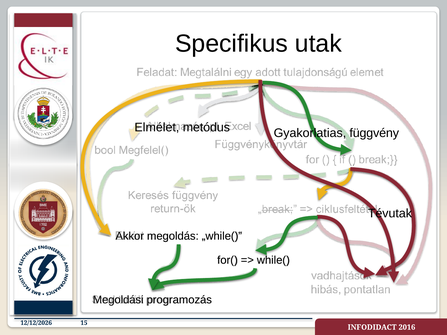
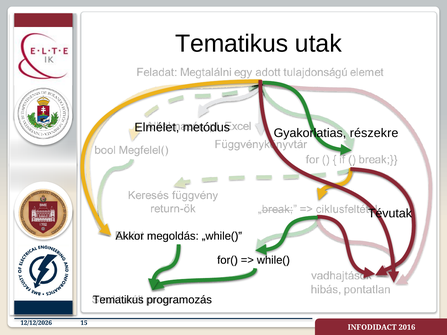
Specifikus at (232, 44): Specifikus -> Tematikus
függvény: függvény -> részekre
Megoldási at (118, 300): Megoldási -> Tematikus
